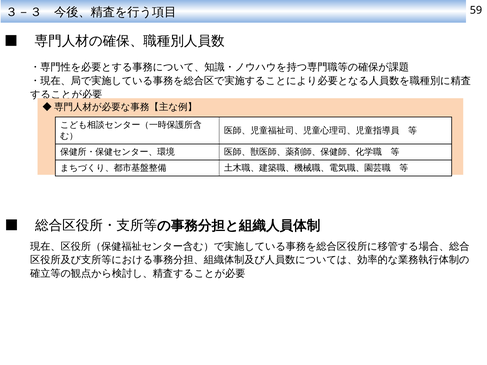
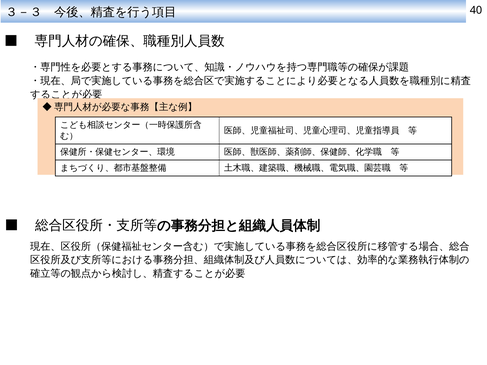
59: 59 -> 40
